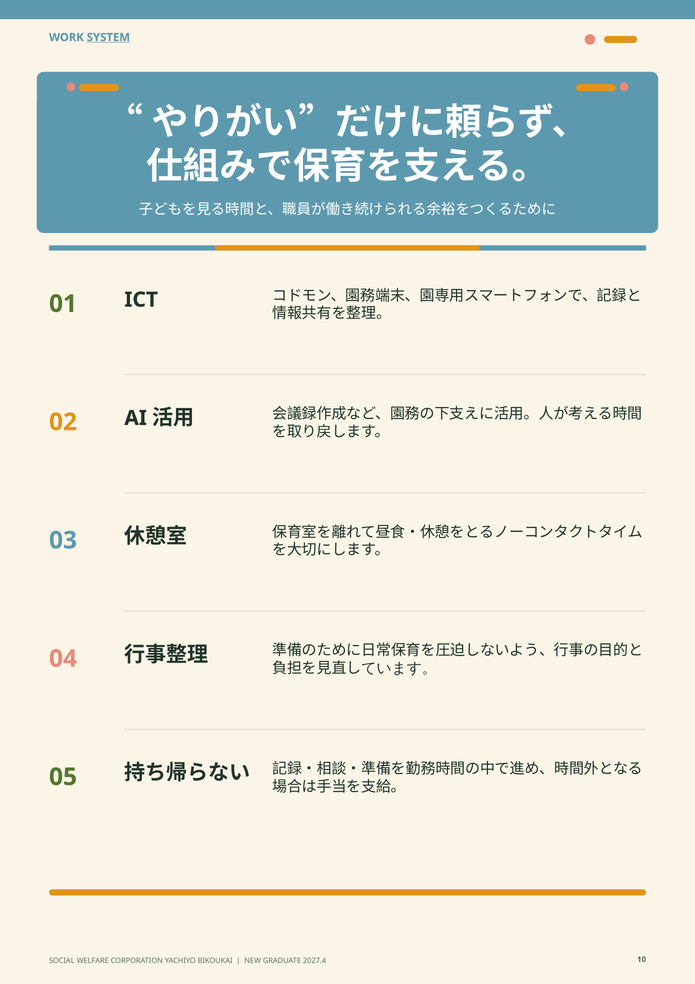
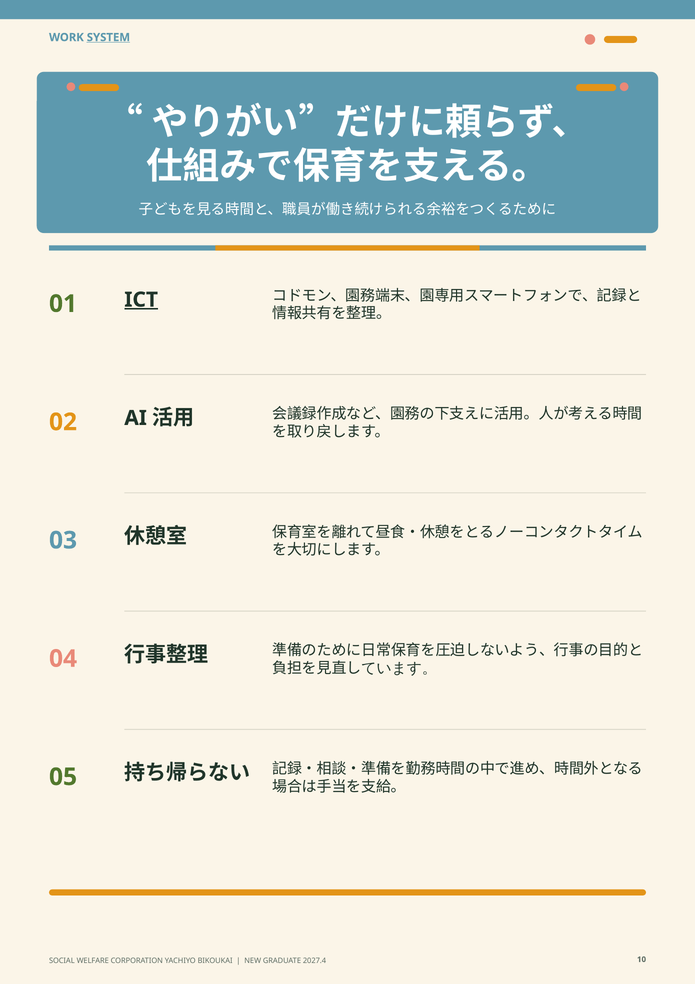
ICT underline: none -> present
